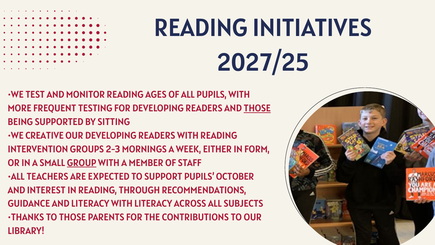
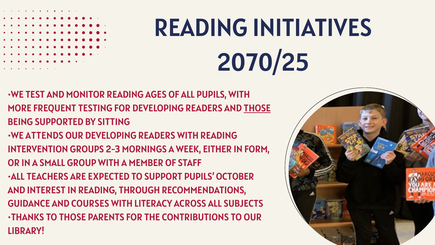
2027/25: 2027/25 -> 2070/25
CREATIVE: CREATIVE -> ATTENDS
GROUP underline: present -> none
AND LITERACY: LITERACY -> COURSES
